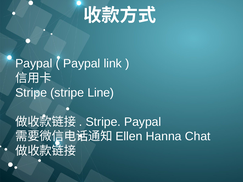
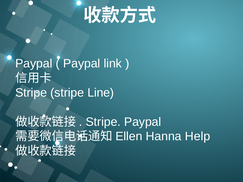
Chat: Chat -> Help
